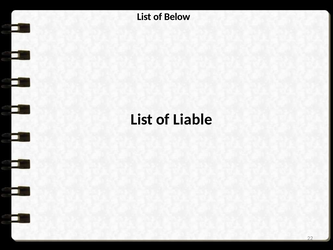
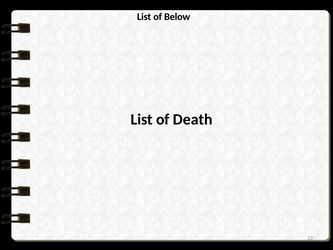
Liable: Liable -> Death
